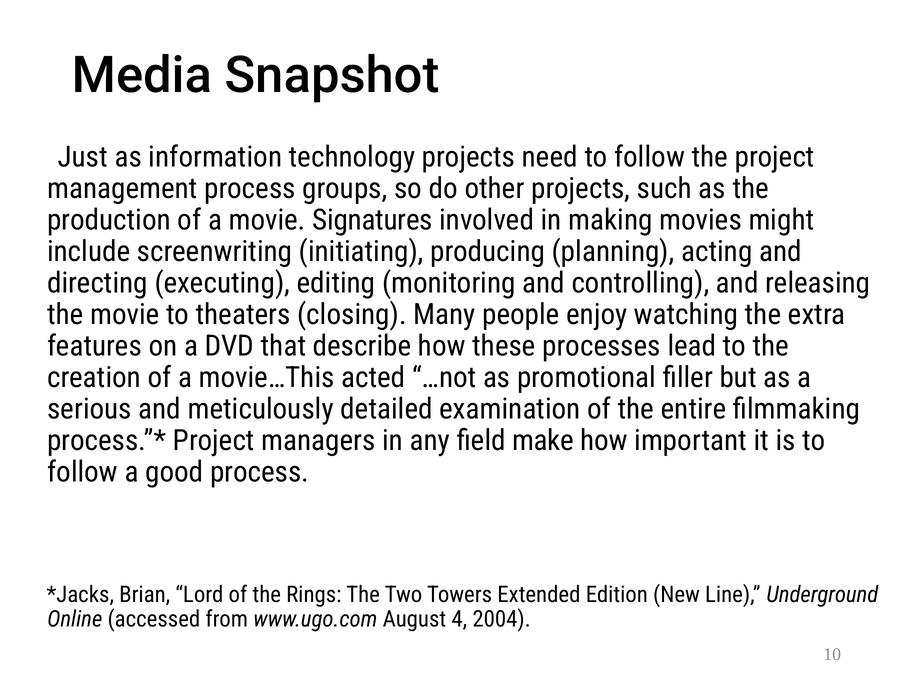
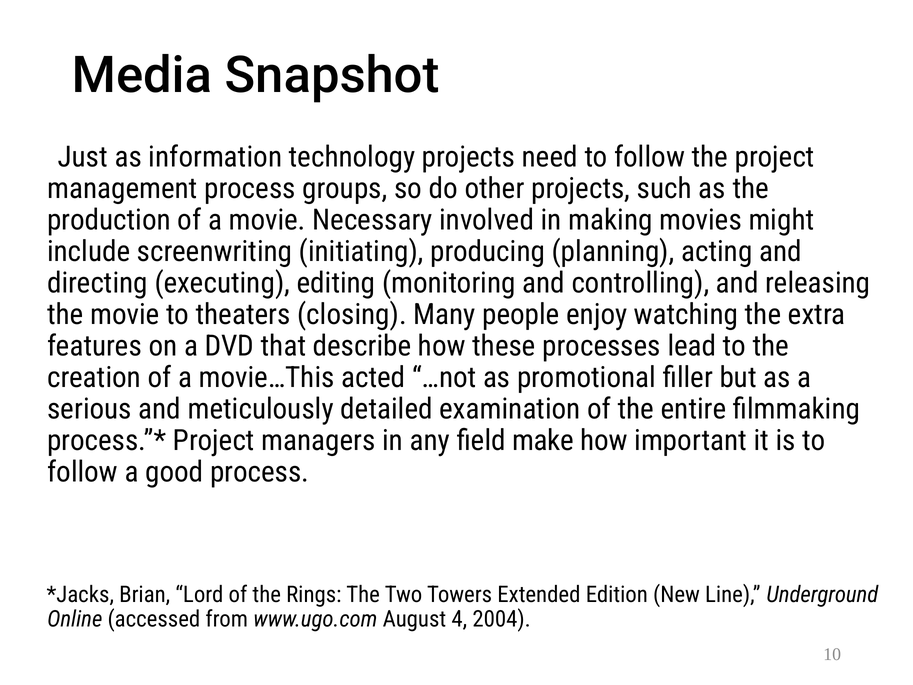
Signatures: Signatures -> Necessary
